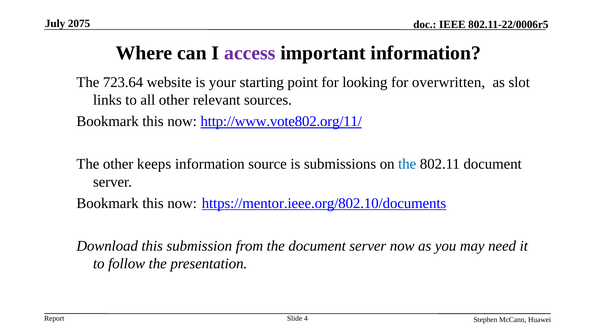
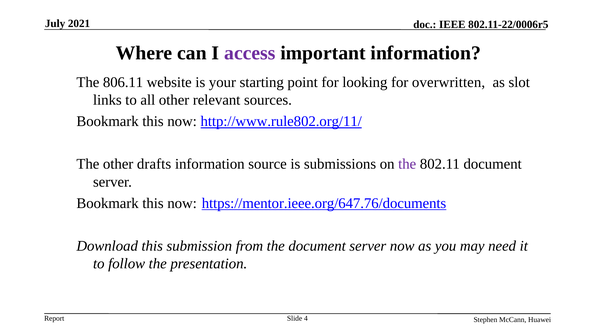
2075: 2075 -> 2021
723.64: 723.64 -> 806.11
http://www.vote802.org/11/: http://www.vote802.org/11/ -> http://www.rule802.org/11/
keeps: keeps -> drafts
the at (407, 164) colour: blue -> purple
https://mentor.ieee.org/802.10/documents: https://mentor.ieee.org/802.10/documents -> https://mentor.ieee.org/647.76/documents
